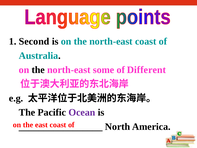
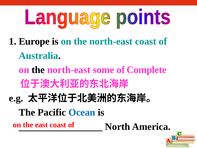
Second: Second -> Europe
Different: Different -> Complete
Ocean colour: purple -> blue
